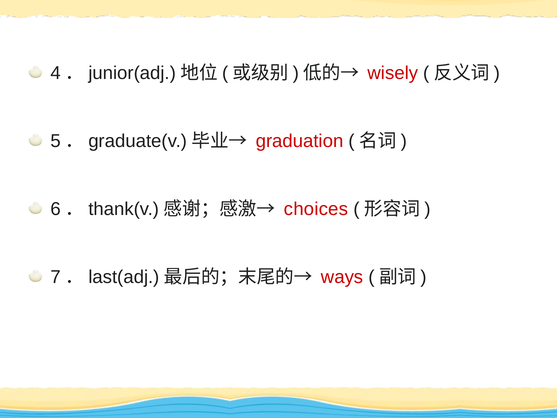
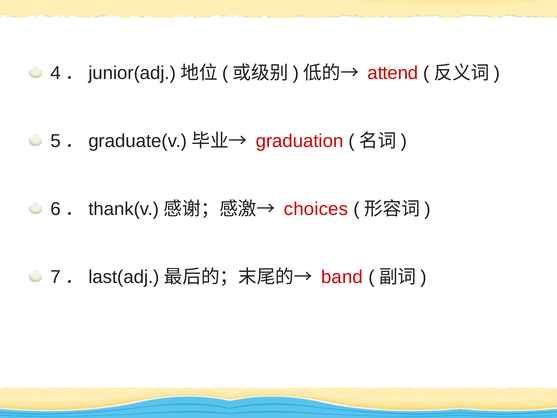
wisely: wisely -> attend
ways: ways -> band
